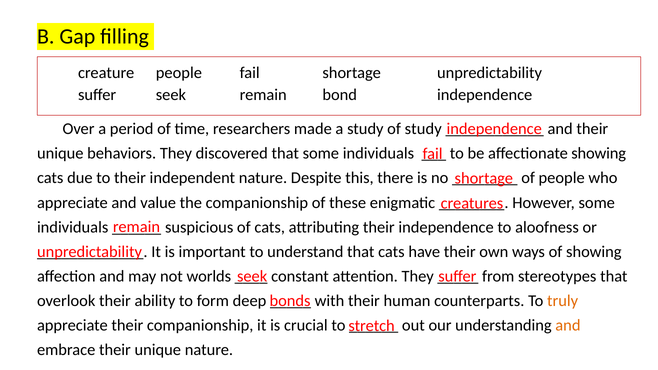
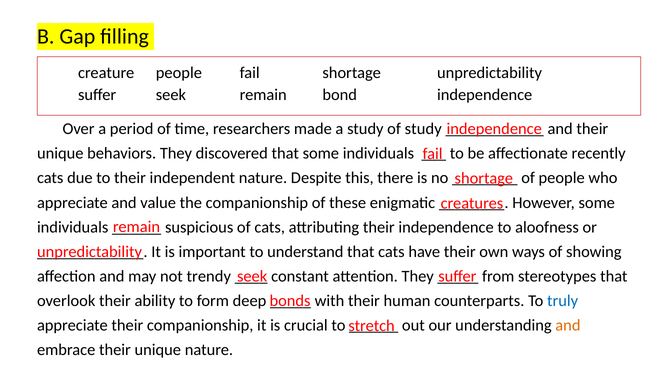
affectionate showing: showing -> recently
worlds: worlds -> trendy
truly colour: orange -> blue
